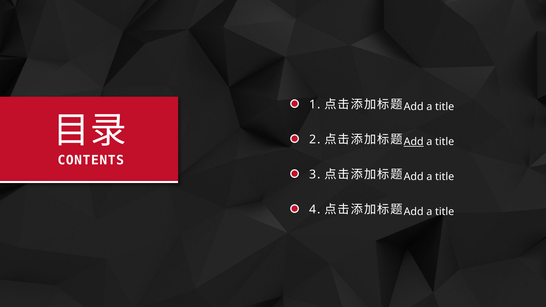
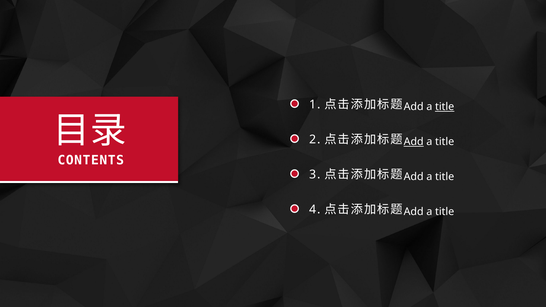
title at (445, 107) underline: none -> present
